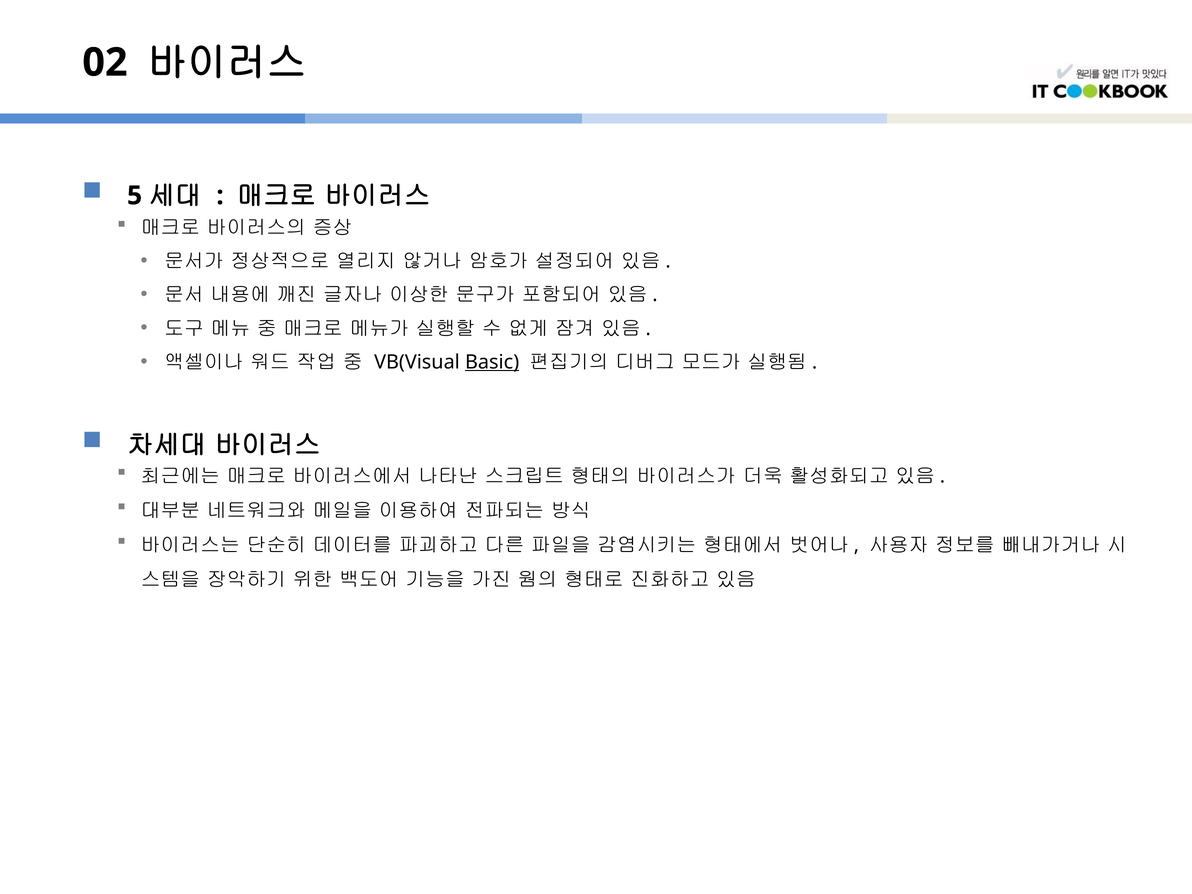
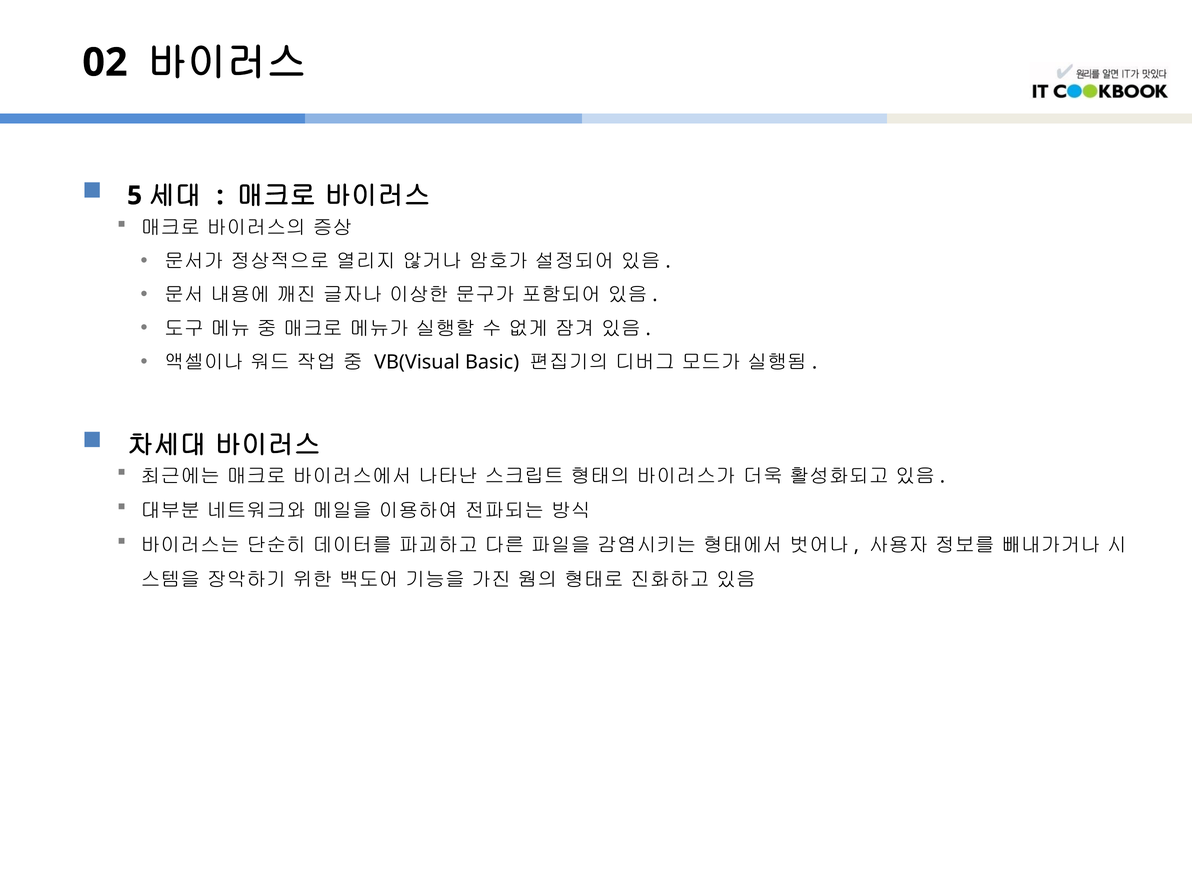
Basic underline: present -> none
